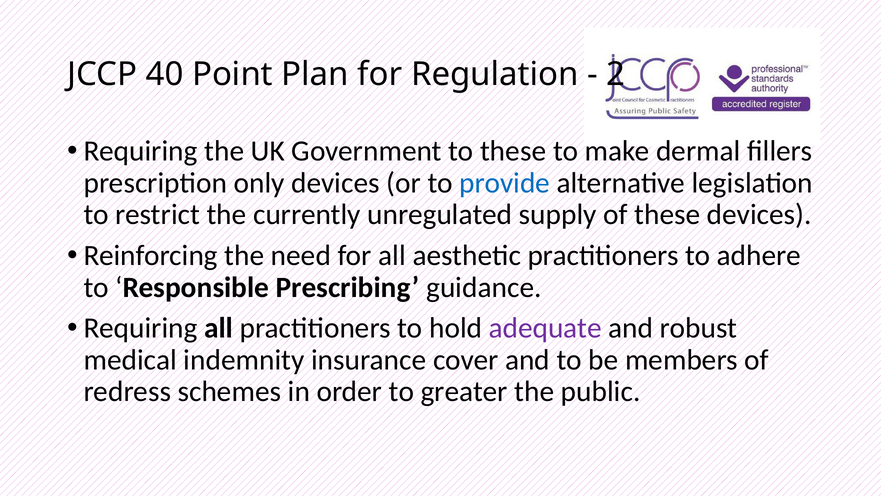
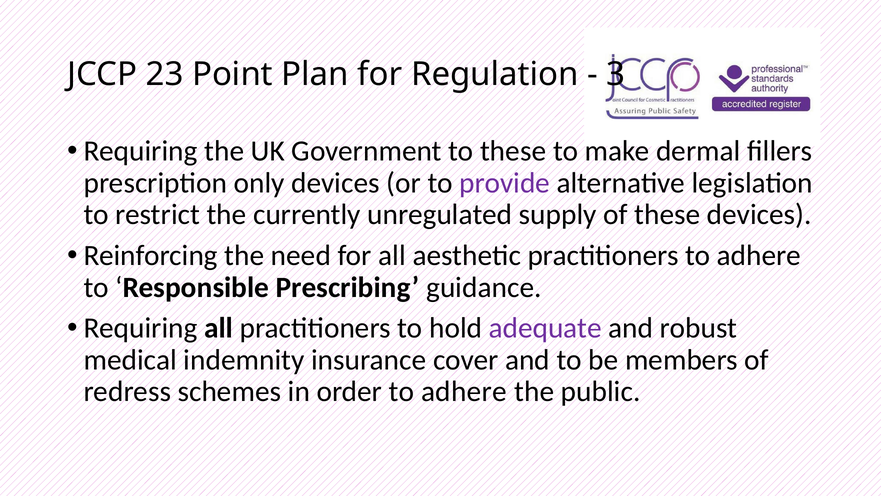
40: 40 -> 23
2: 2 -> 3
provide colour: blue -> purple
order to greater: greater -> adhere
